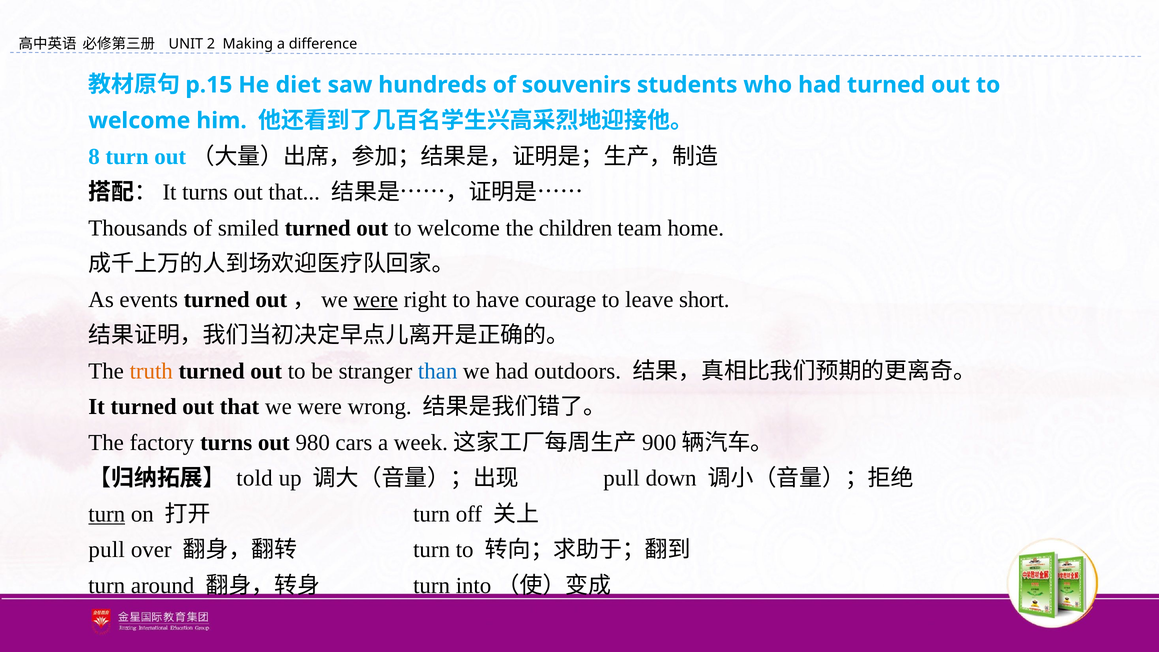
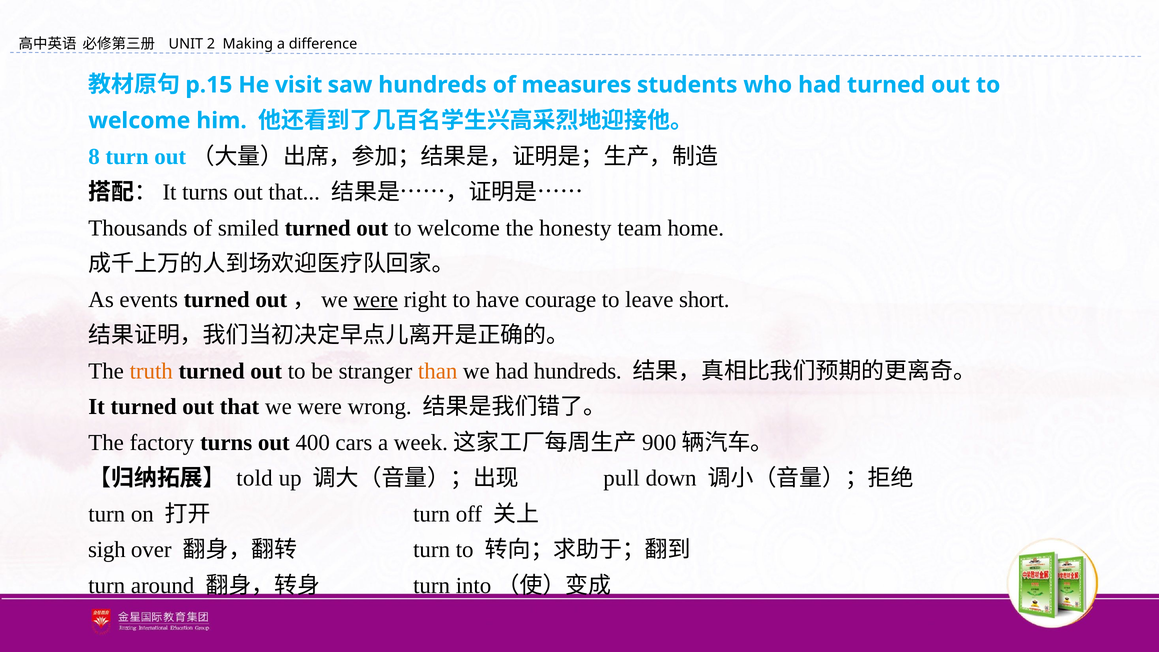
diet: diet -> visit
souvenirs: souvenirs -> measures
children: children -> honesty
than colour: blue -> orange
had outdoors: outdoors -> hundreds
980: 980 -> 400
turn at (107, 514) underline: present -> none
pull at (107, 550): pull -> sigh
